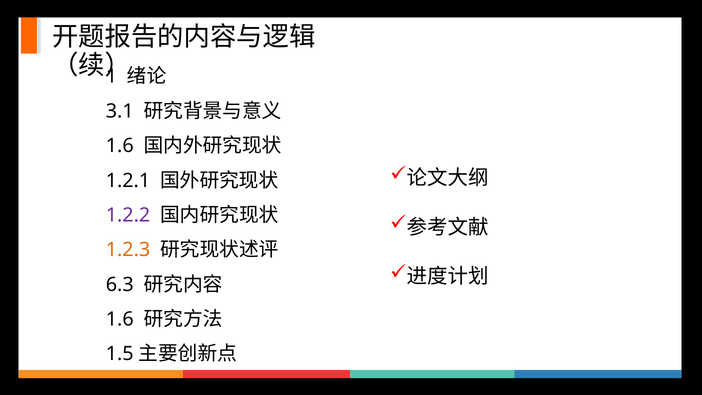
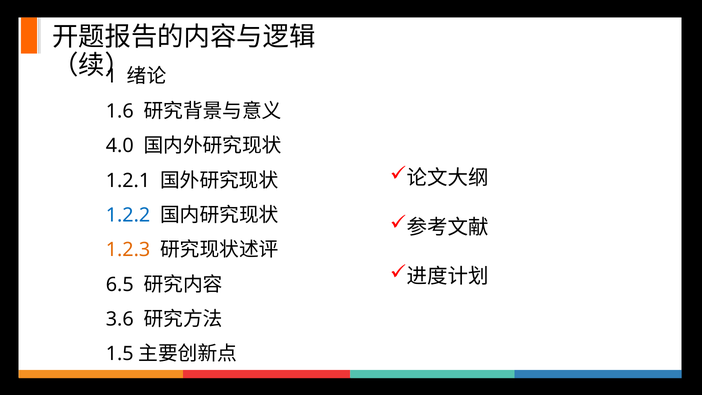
3.1: 3.1 -> 1.6
1.6 at (120, 146): 1.6 -> 4.0
1.2.2 colour: purple -> blue
6.3: 6.3 -> 6.5
1.6 at (120, 319): 1.6 -> 3.6
